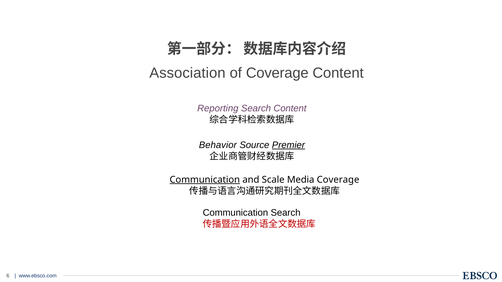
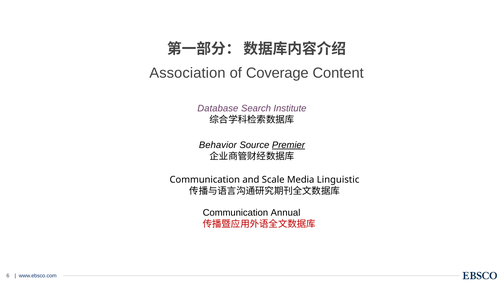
Reporting: Reporting -> Database
Search Content: Content -> Institute
Communication at (205, 180) underline: present -> none
Media Coverage: Coverage -> Linguistic
Communication Search: Search -> Annual
